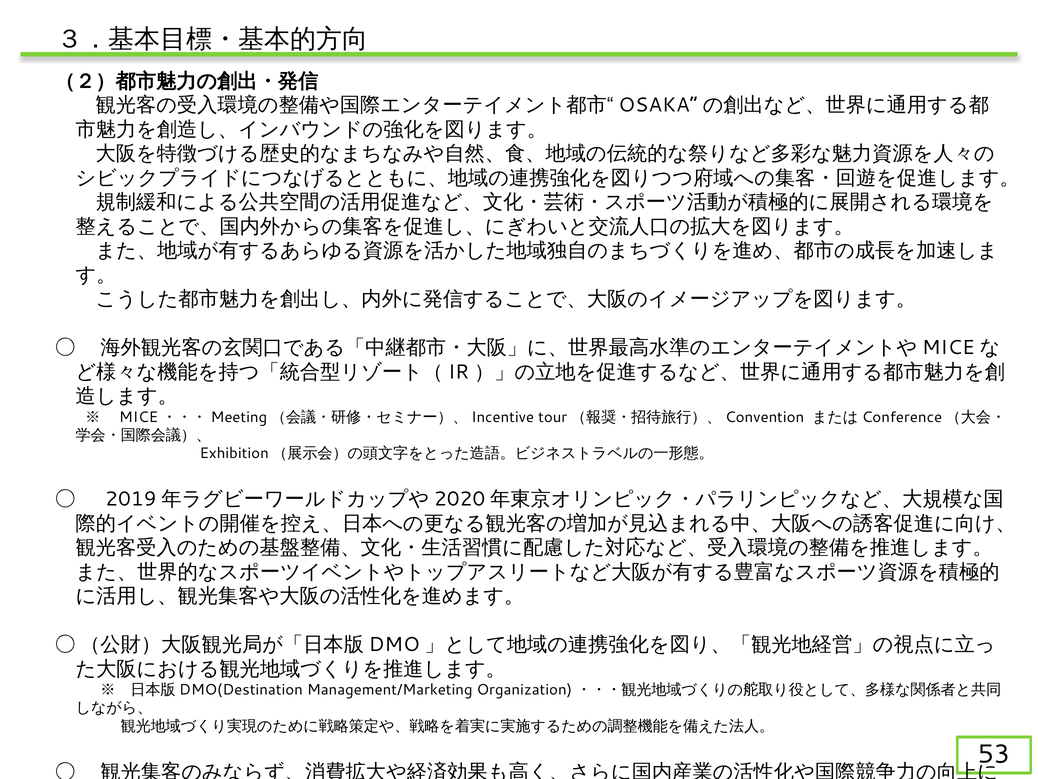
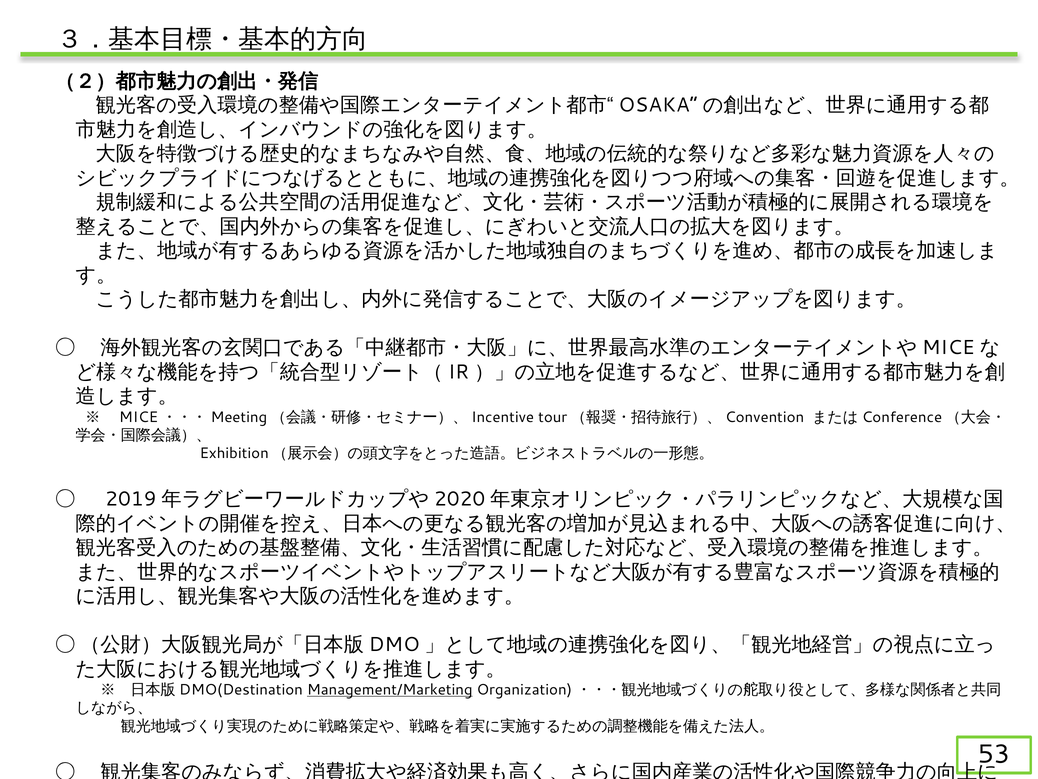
Management/Marketing underline: none -> present
